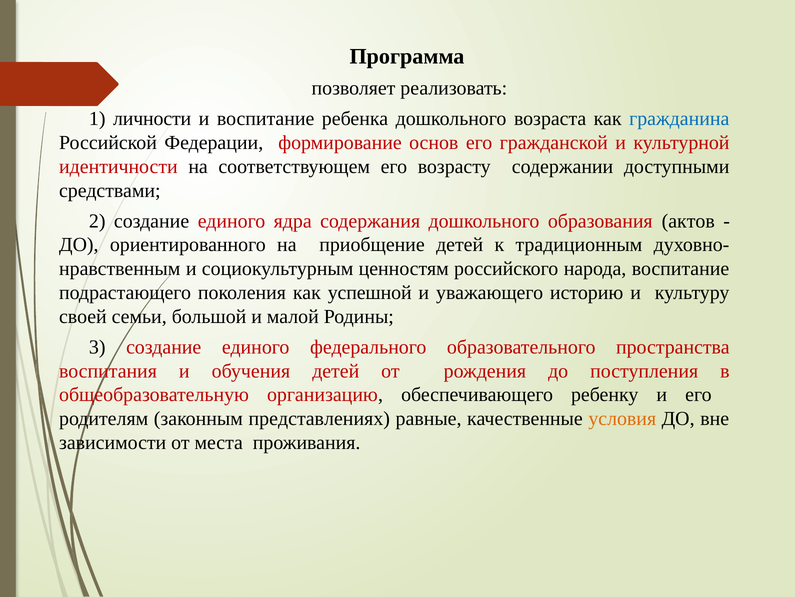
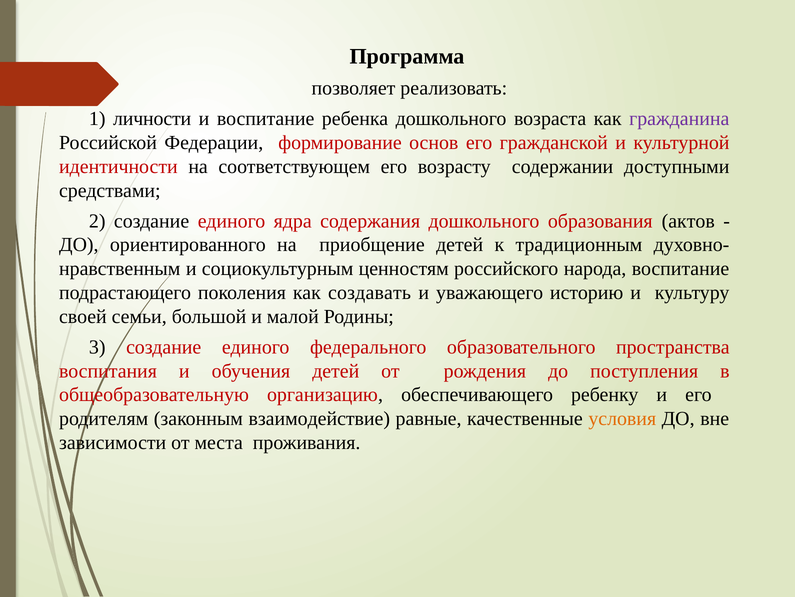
гражданина colour: blue -> purple
успешной: успешной -> создавать
представлениях: представлениях -> взаимодействие
